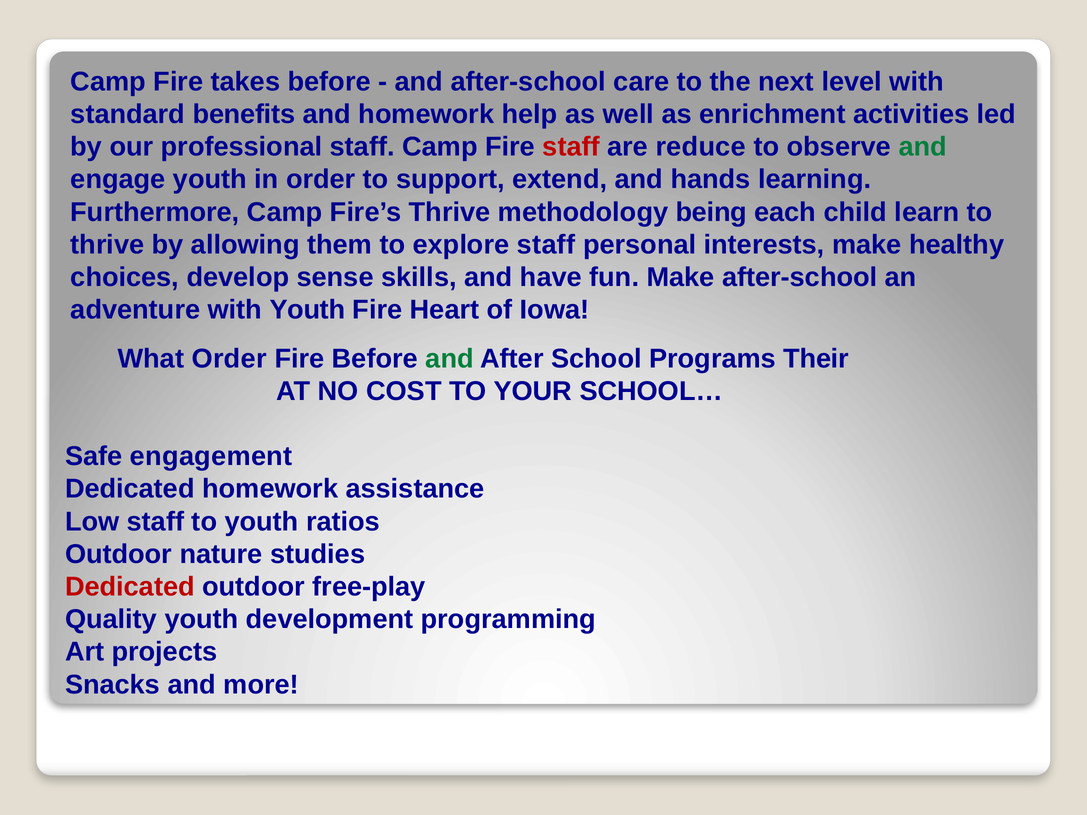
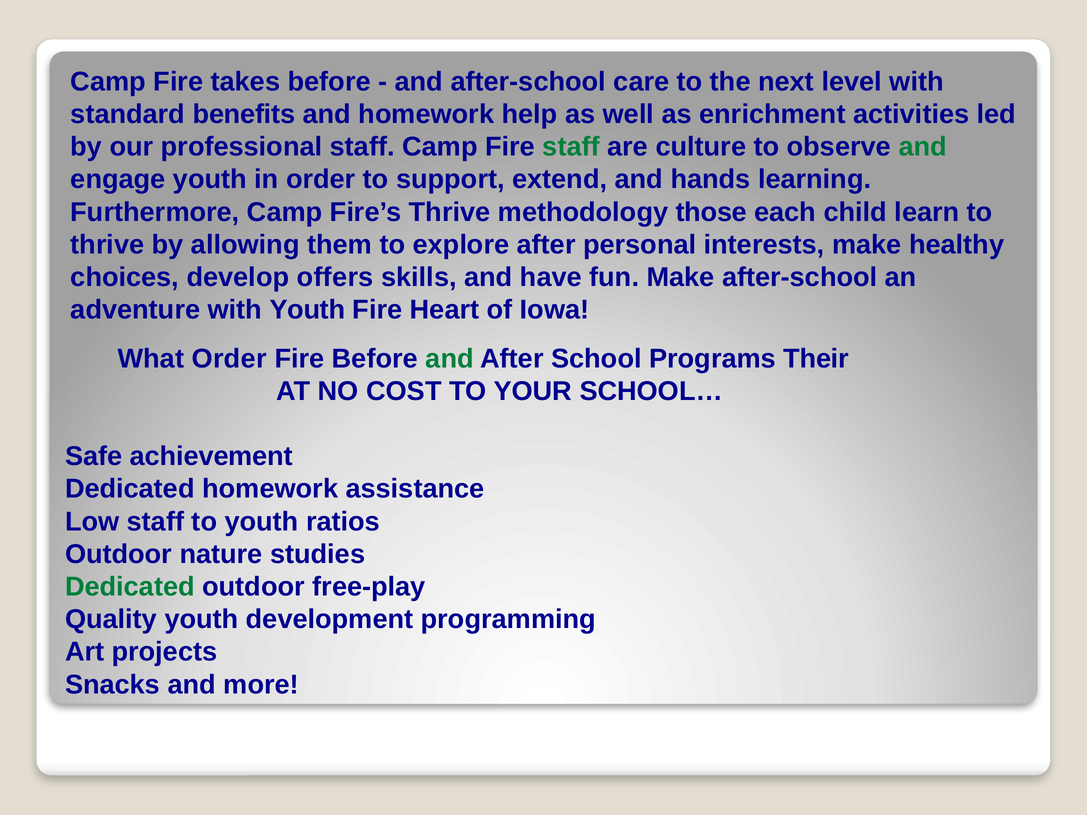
staff at (571, 147) colour: red -> green
reduce: reduce -> culture
being: being -> those
explore staff: staff -> after
sense: sense -> offers
engagement: engagement -> achievement
Dedicated at (130, 587) colour: red -> green
